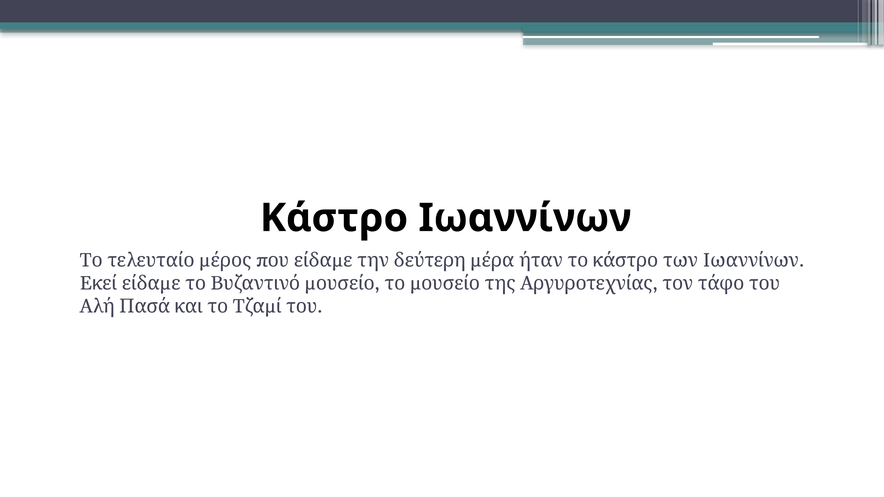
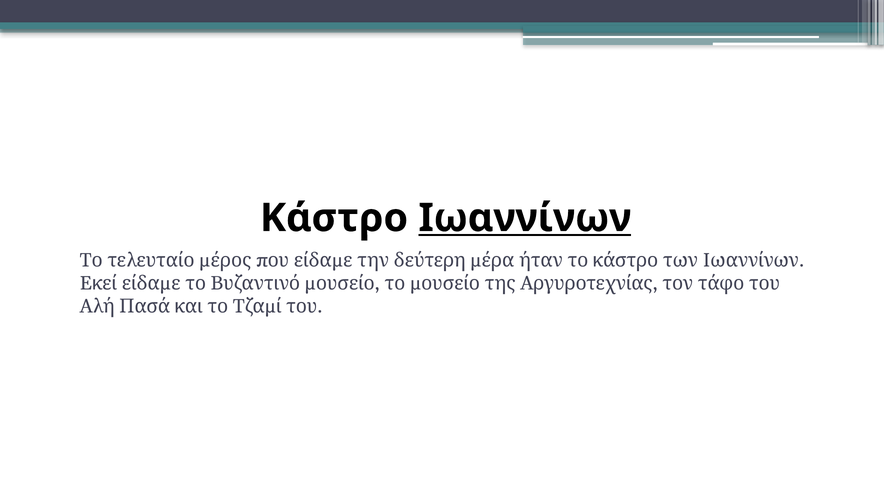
Ιωαννίνων underline: none -> present
